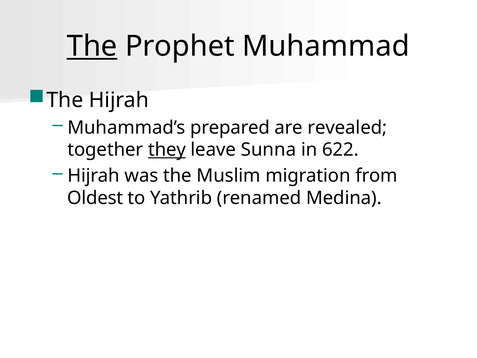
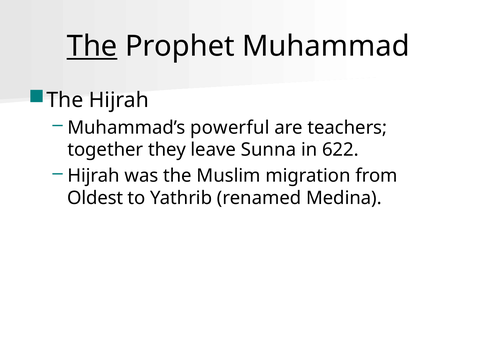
prepared: prepared -> powerful
revealed: revealed -> teachers
they underline: present -> none
